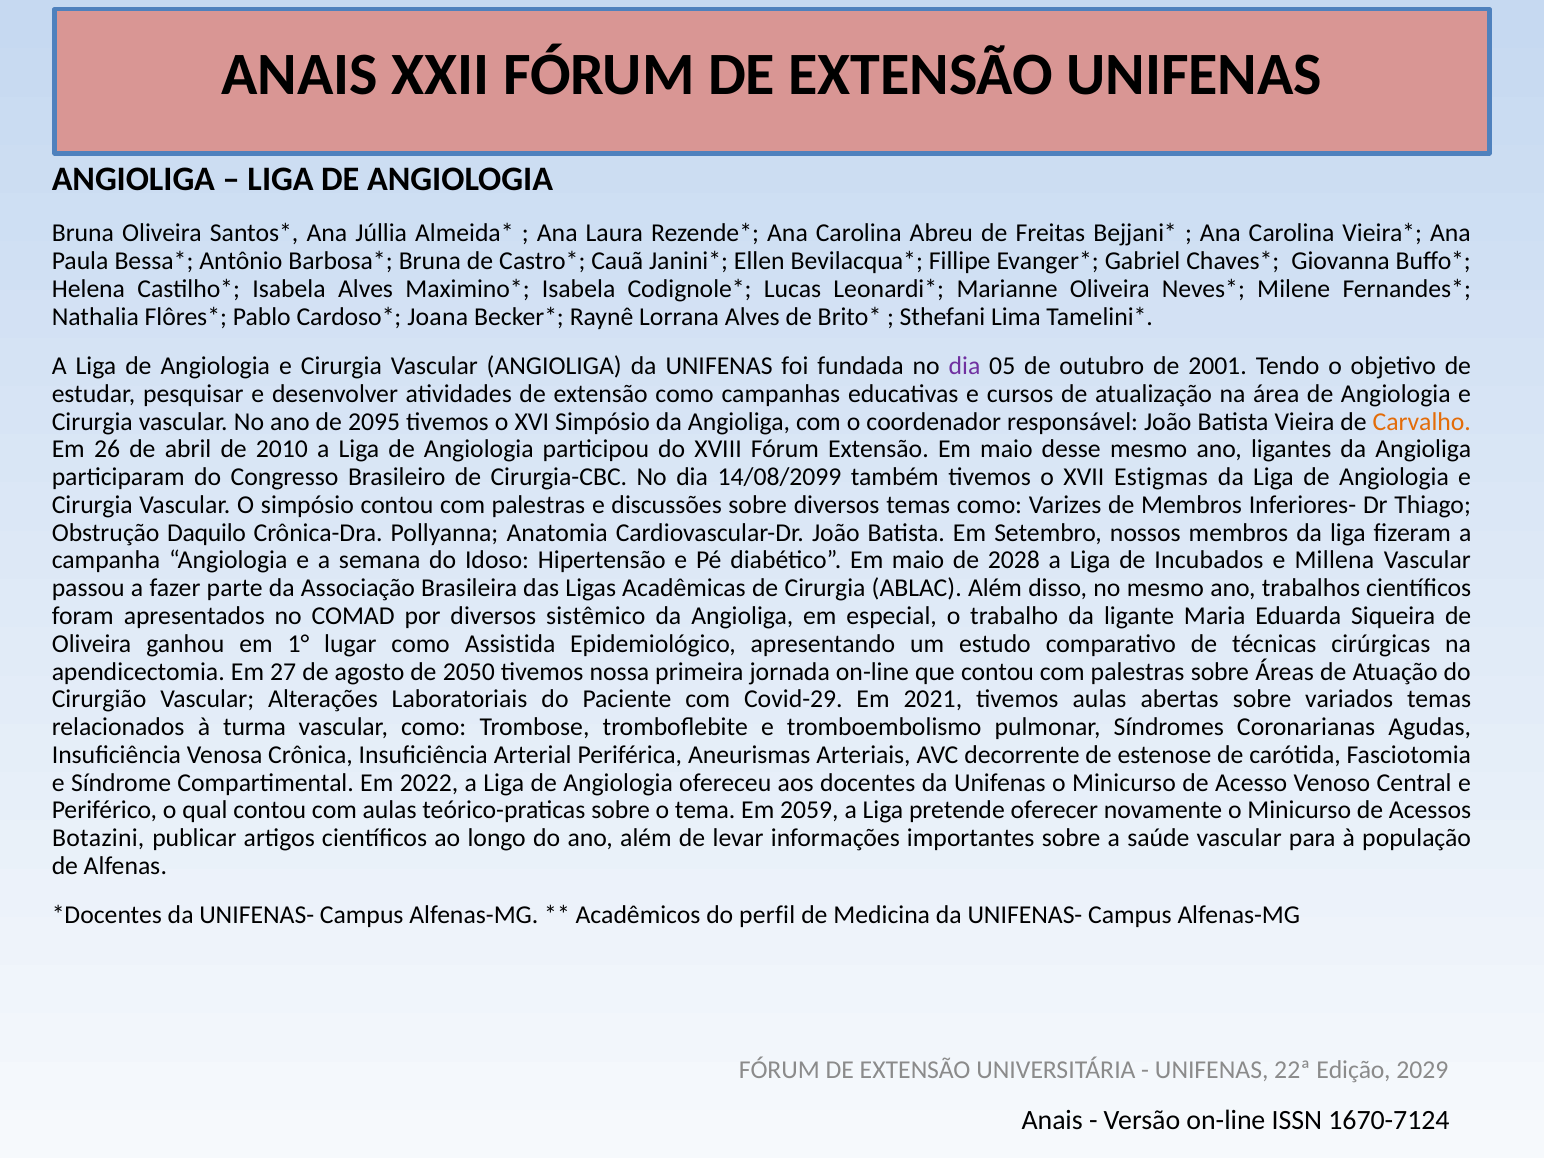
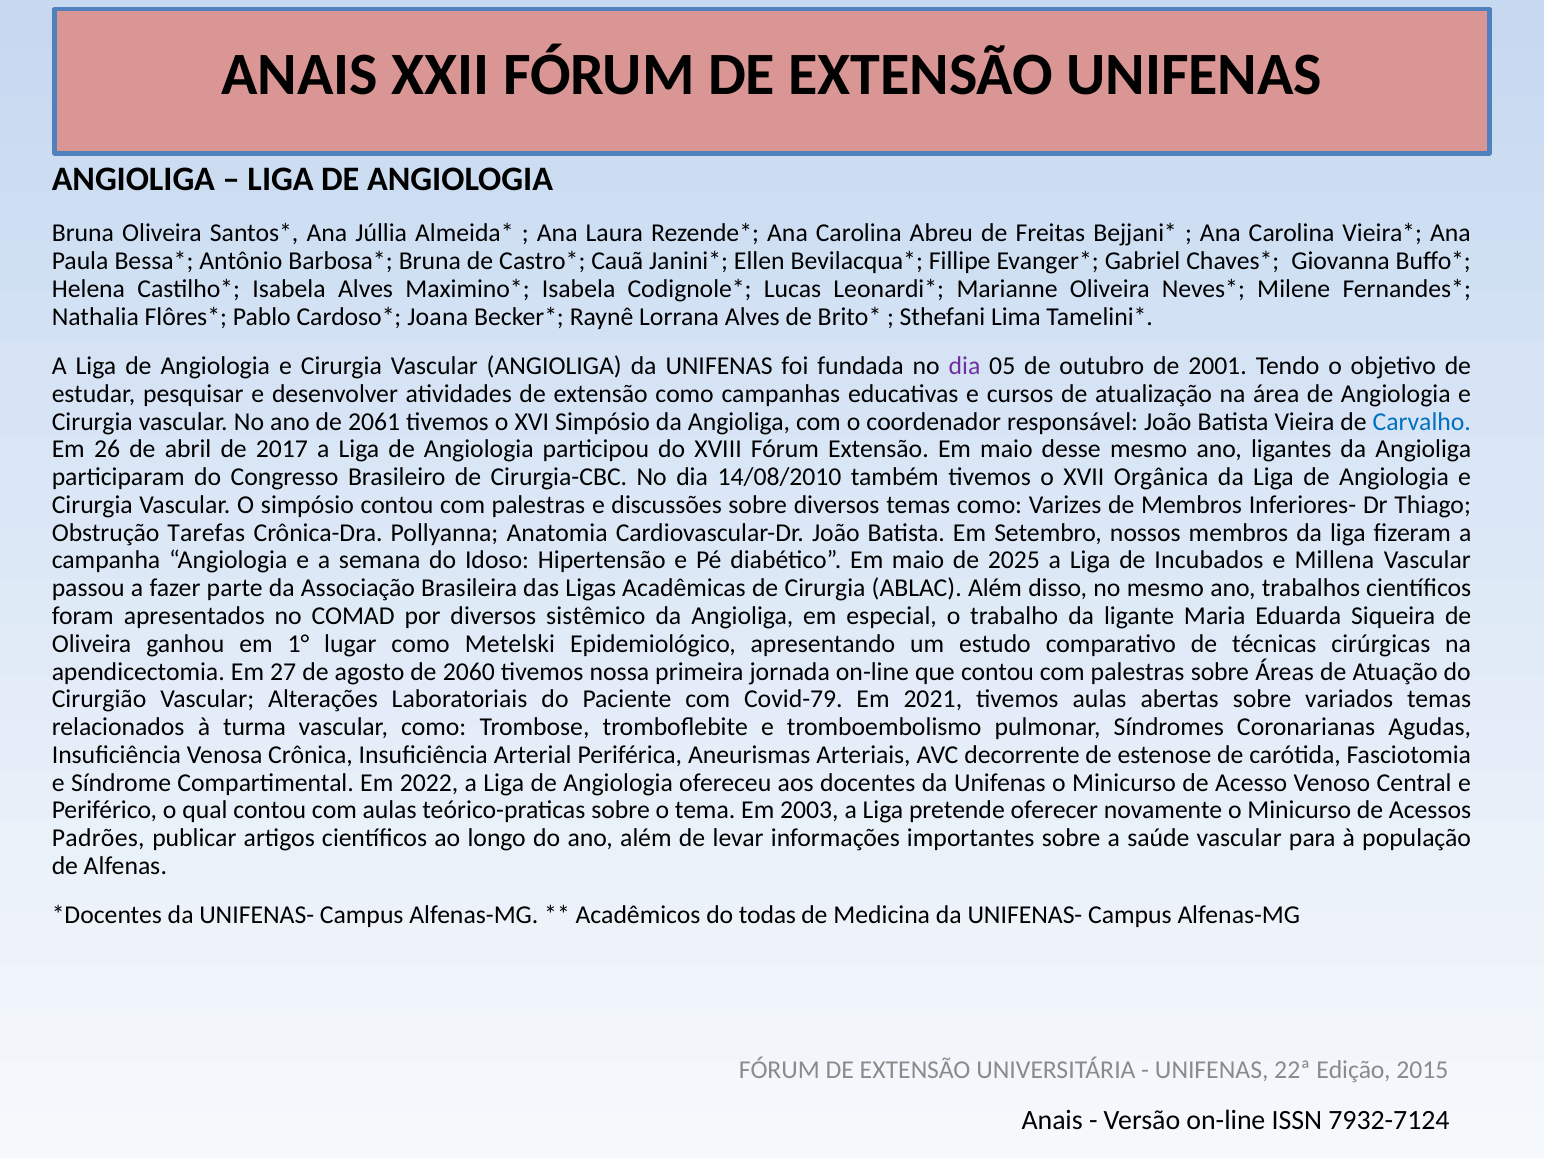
2095: 2095 -> 2061
Carvalho colour: orange -> blue
2010: 2010 -> 2017
14/08/2099: 14/08/2099 -> 14/08/2010
Estigmas: Estigmas -> Orgânica
Daquilo: Daquilo -> Tarefas
2028: 2028 -> 2025
Assistida: Assistida -> Metelski
2050: 2050 -> 2060
Covid-29: Covid-29 -> Covid-79
2059: 2059 -> 2003
Botazini: Botazini -> Padrões
perfil: perfil -> todas
2029: 2029 -> 2015
1670-7124: 1670-7124 -> 7932-7124
